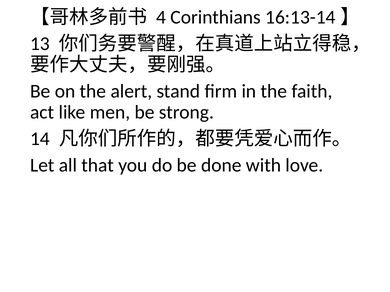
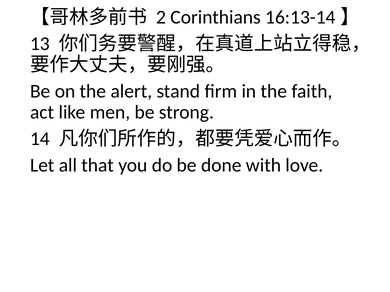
4: 4 -> 2
